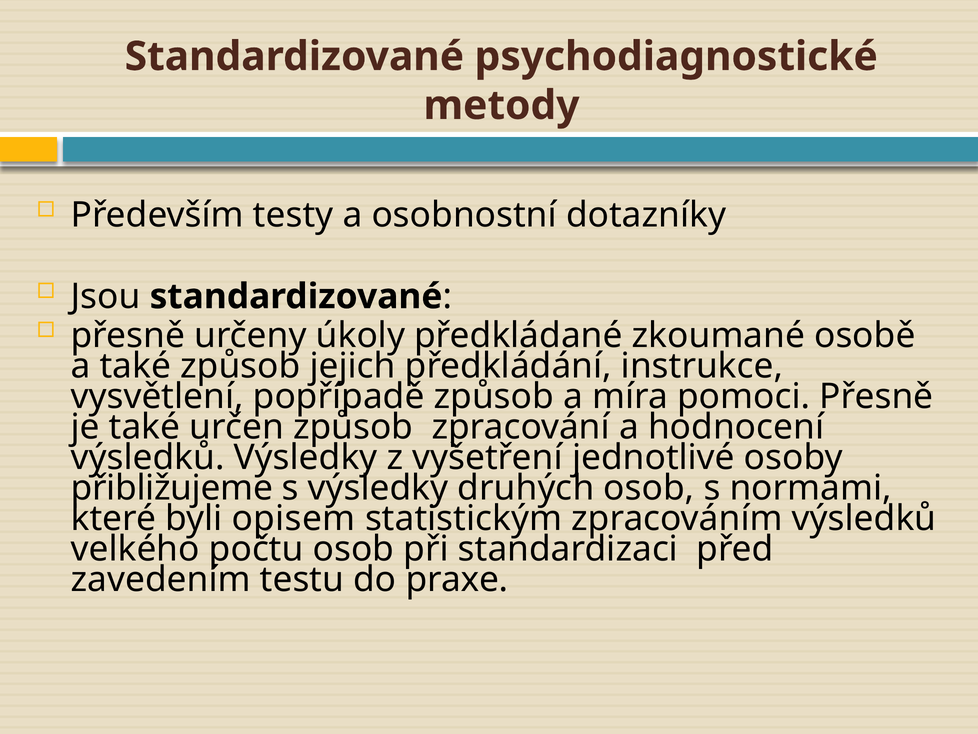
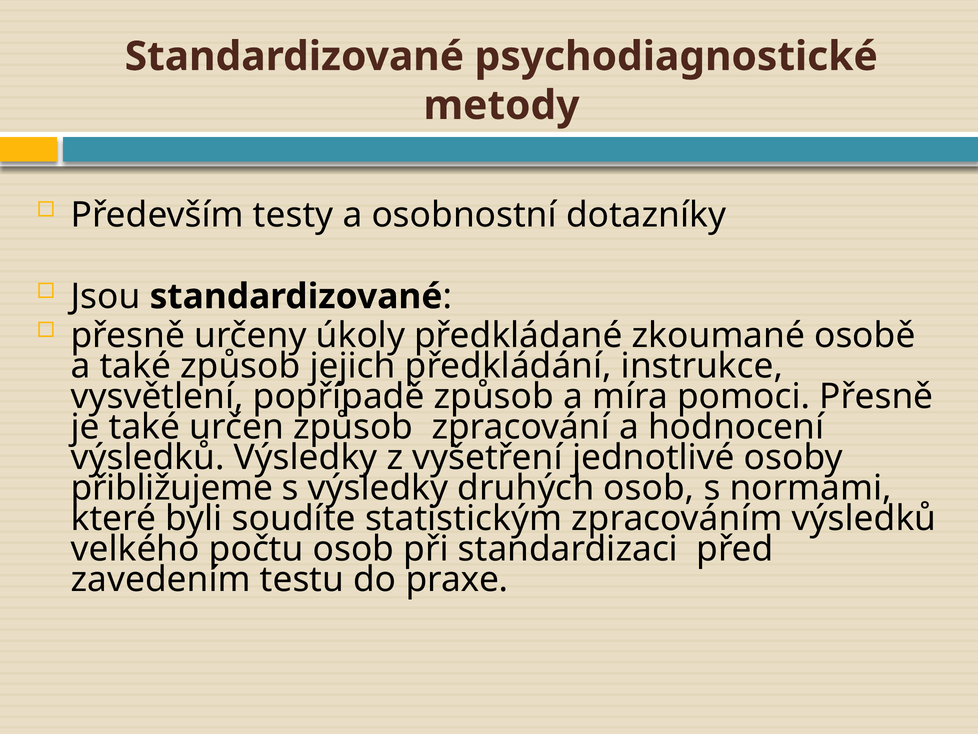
opisem: opisem -> soudíte
